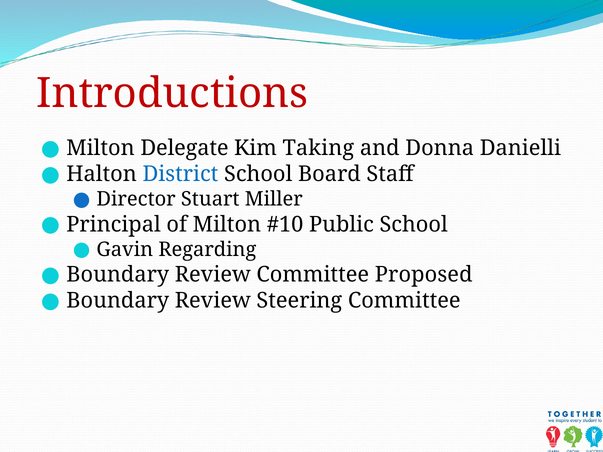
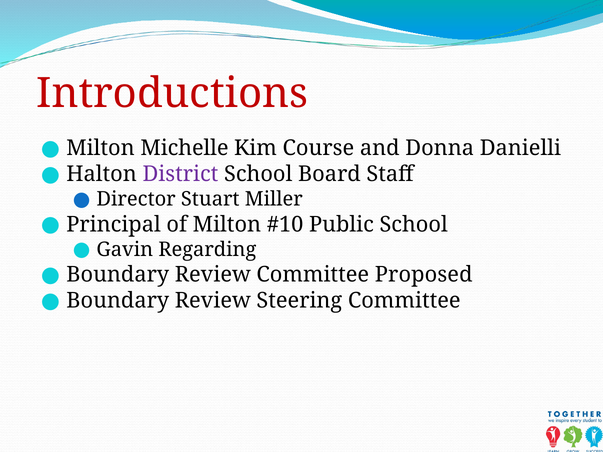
Delegate: Delegate -> Michelle
Taking: Taking -> Course
District colour: blue -> purple
